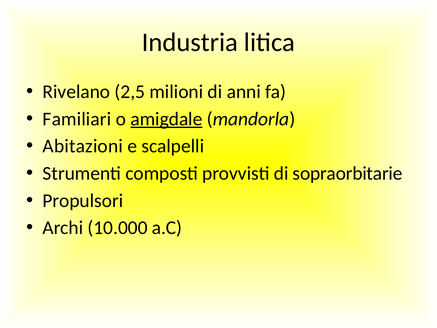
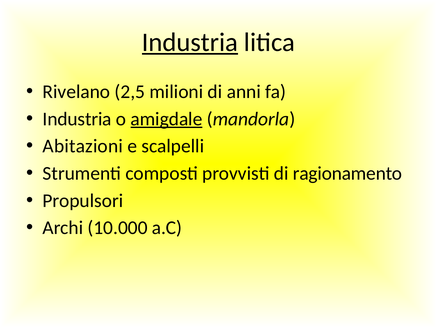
Industria at (190, 42) underline: none -> present
Familiari at (77, 119): Familiari -> Industria
sopraorbitarie: sopraorbitarie -> ragionamento
